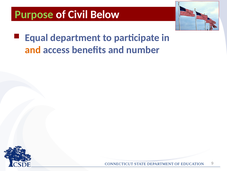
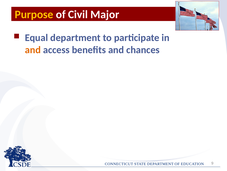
Purpose colour: light green -> yellow
Below: Below -> Major
number: number -> chances
